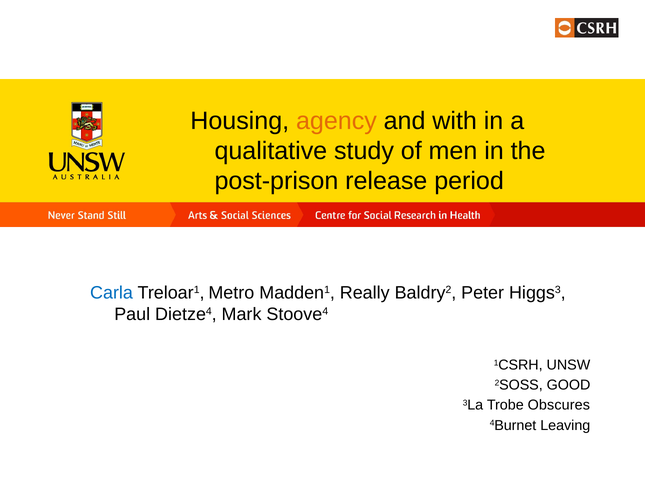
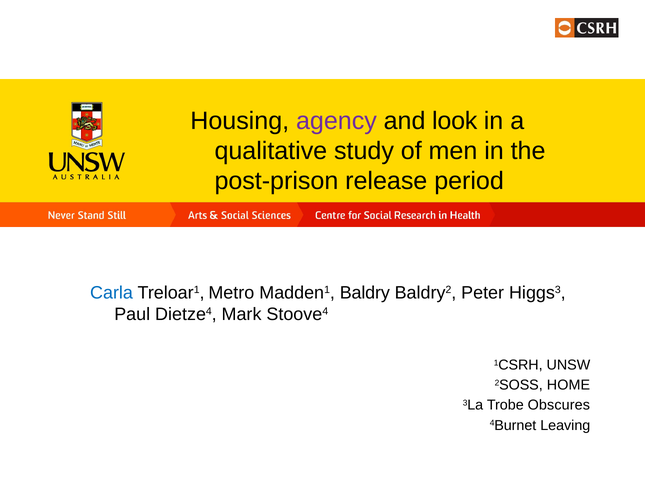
agency colour: orange -> purple
with: with -> look
Really: Really -> Baldry
GOOD: GOOD -> HOME
